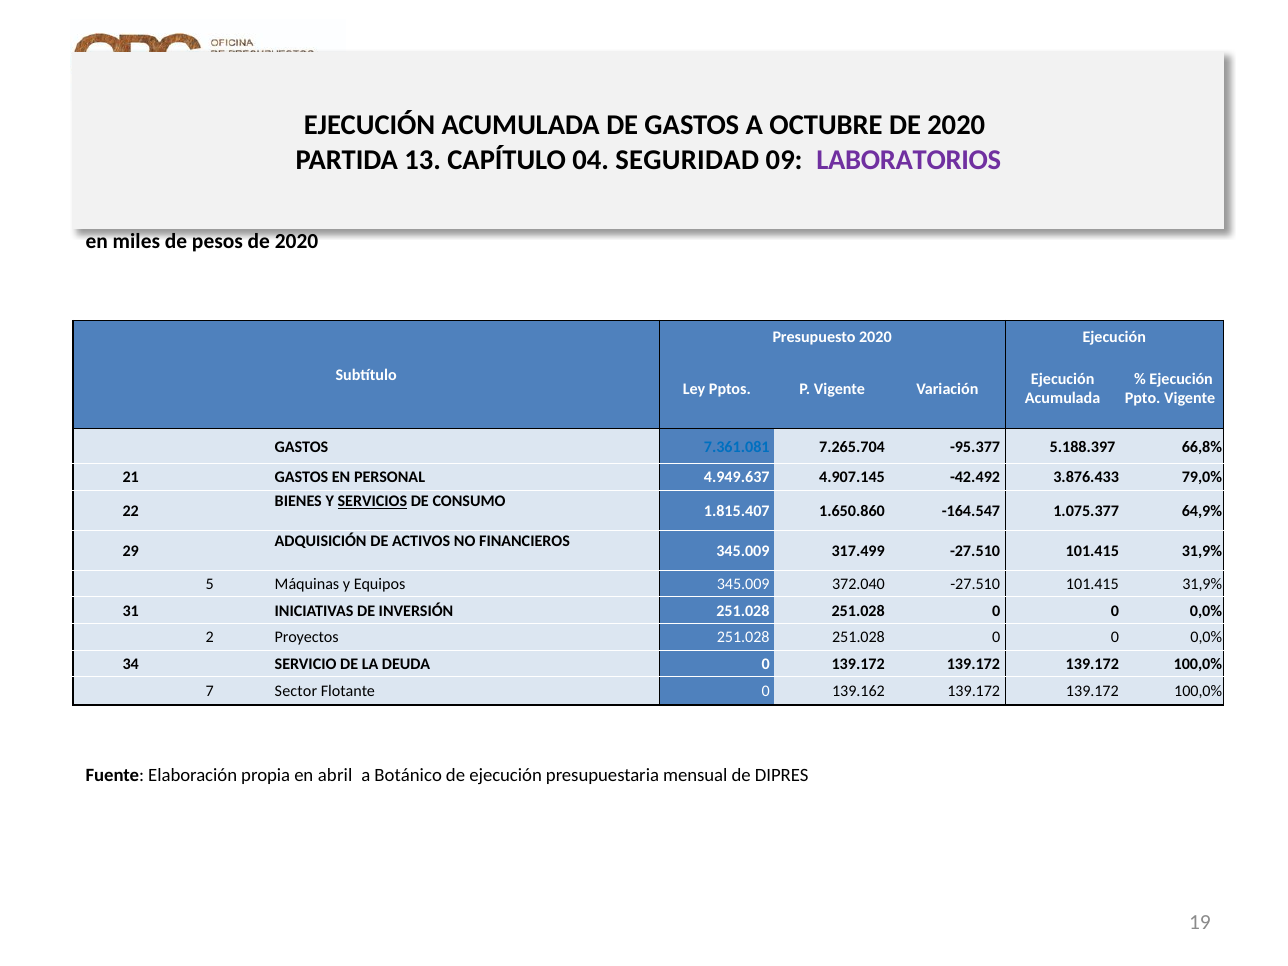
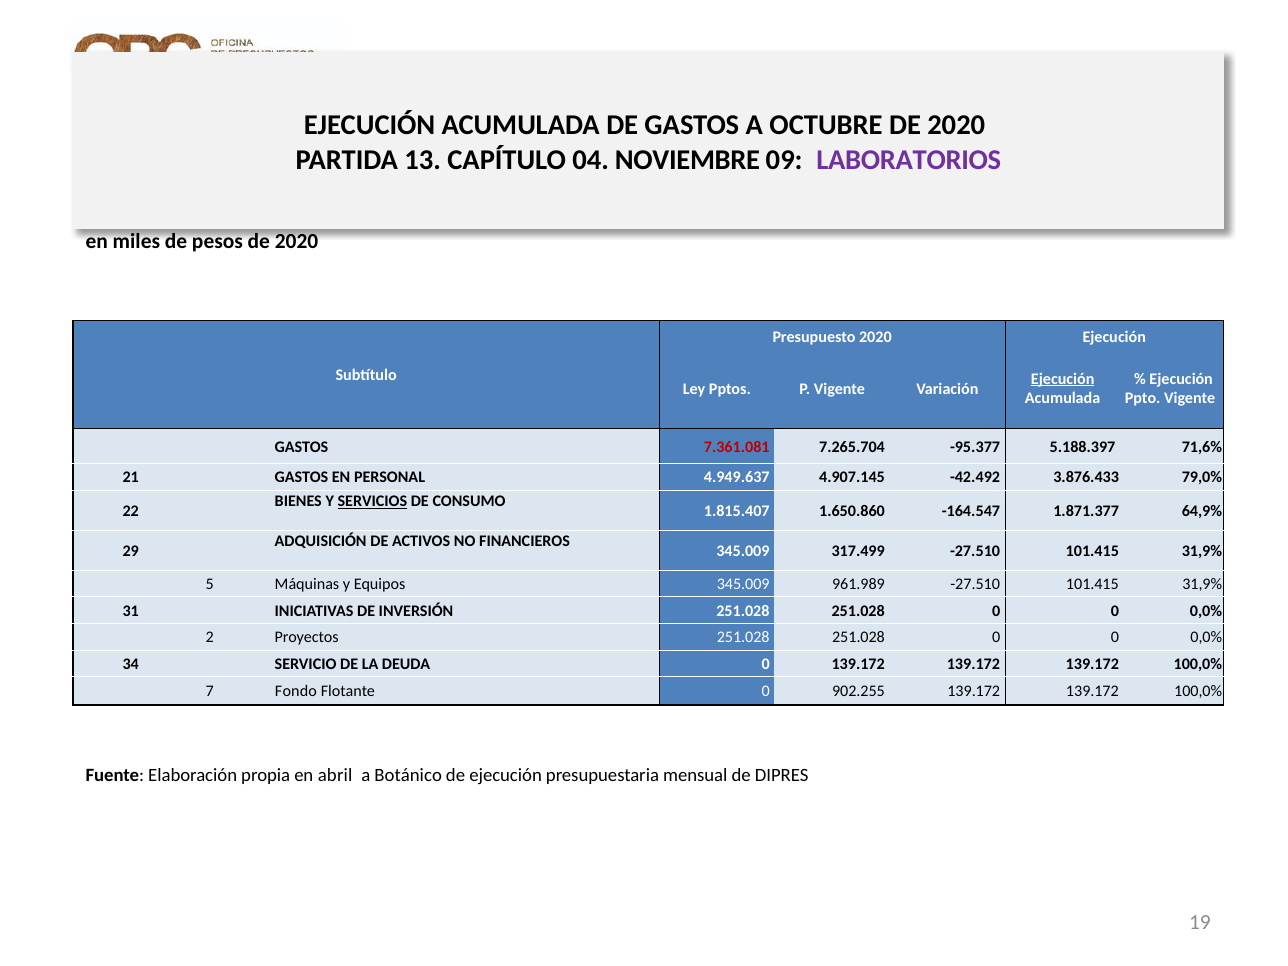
SEGURIDAD: SEGURIDAD -> NOVIEMBRE
Ejecución at (1063, 379) underline: none -> present
7.361.081 colour: blue -> red
66,8%: 66,8% -> 71,6%
1.075.377: 1.075.377 -> 1.871.377
372.040: 372.040 -> 961.989
Sector: Sector -> Fondo
139.162: 139.162 -> 902.255
